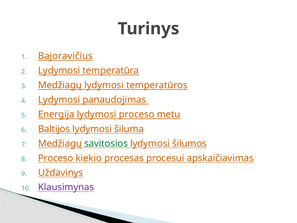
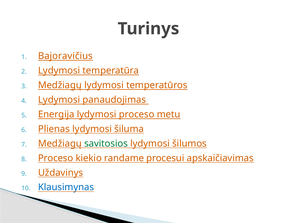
Baltijos: Baltijos -> Plienas
procesas: procesas -> randame
Klausimynas colour: purple -> blue
